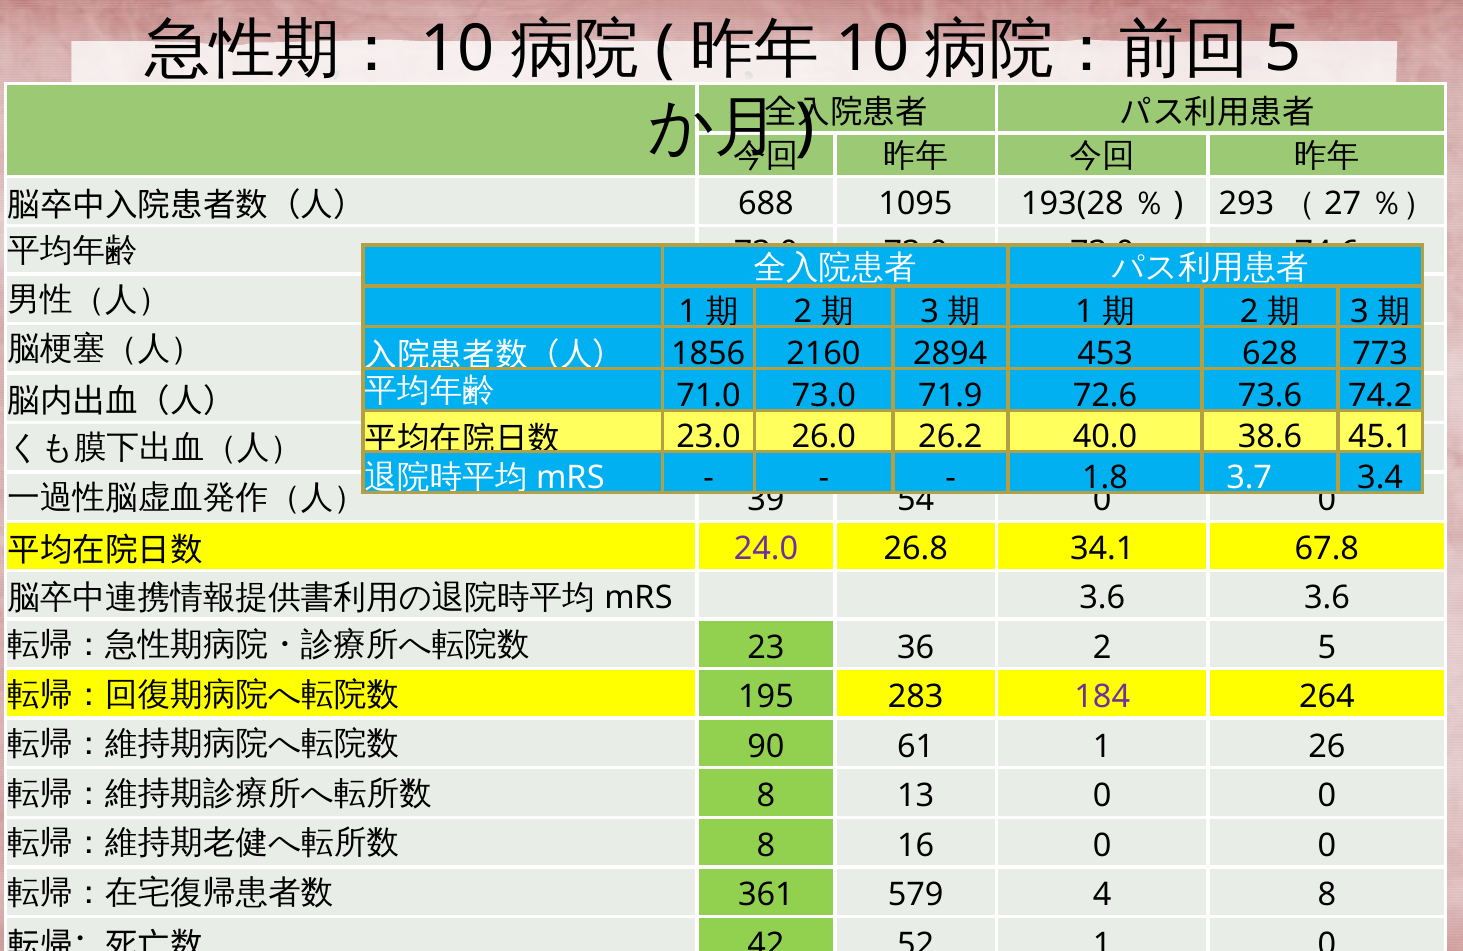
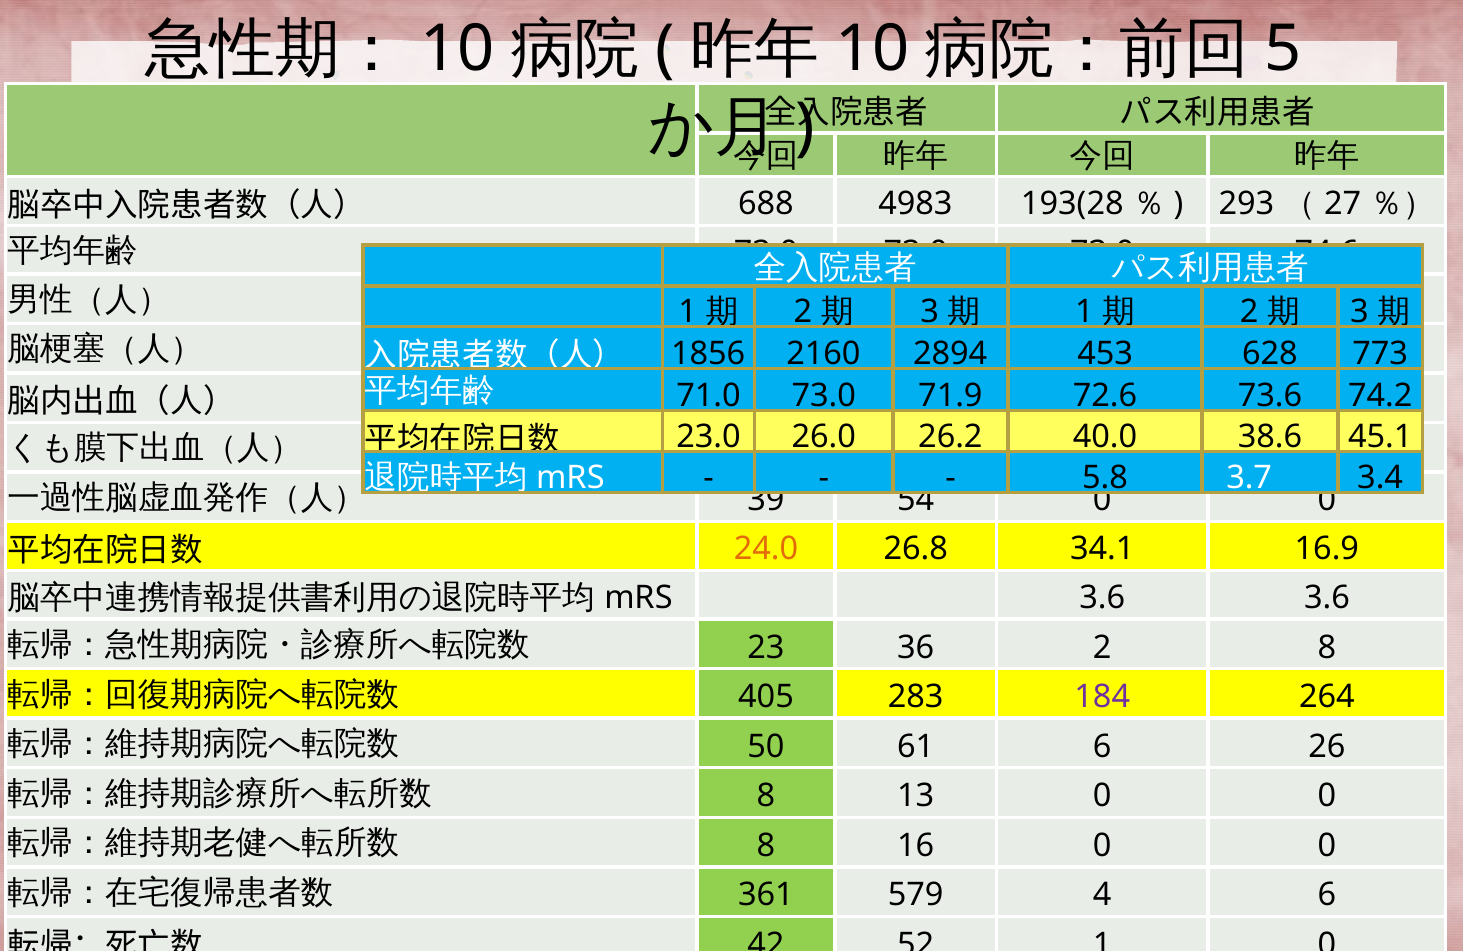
1095: 1095 -> 4983
1.8: 1.8 -> 5.8
24.0 colour: purple -> orange
67.8: 67.8 -> 16.9
2 5: 5 -> 8
195: 195 -> 405
90: 90 -> 50
61 1: 1 -> 6
4 8: 8 -> 6
